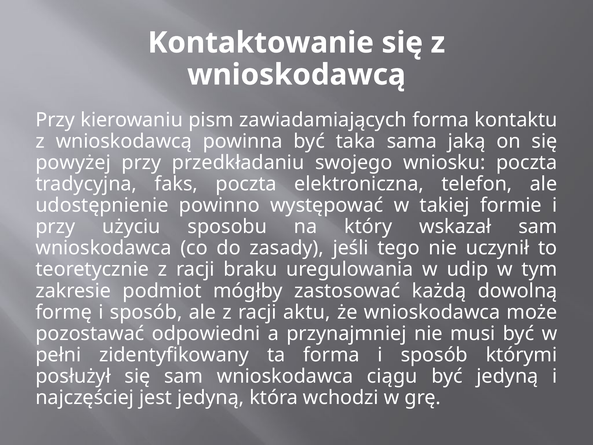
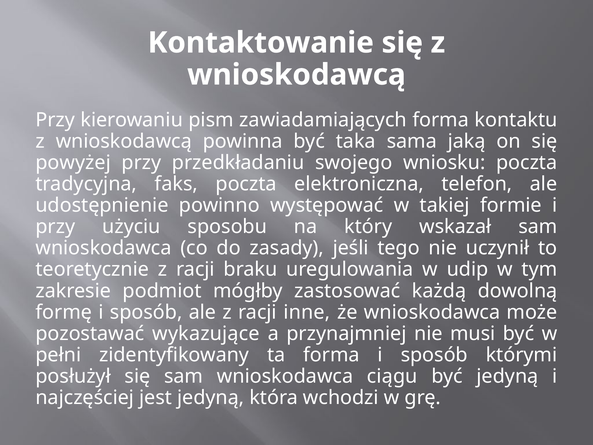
aktu: aktu -> inne
odpowiedni: odpowiedni -> wykazujące
